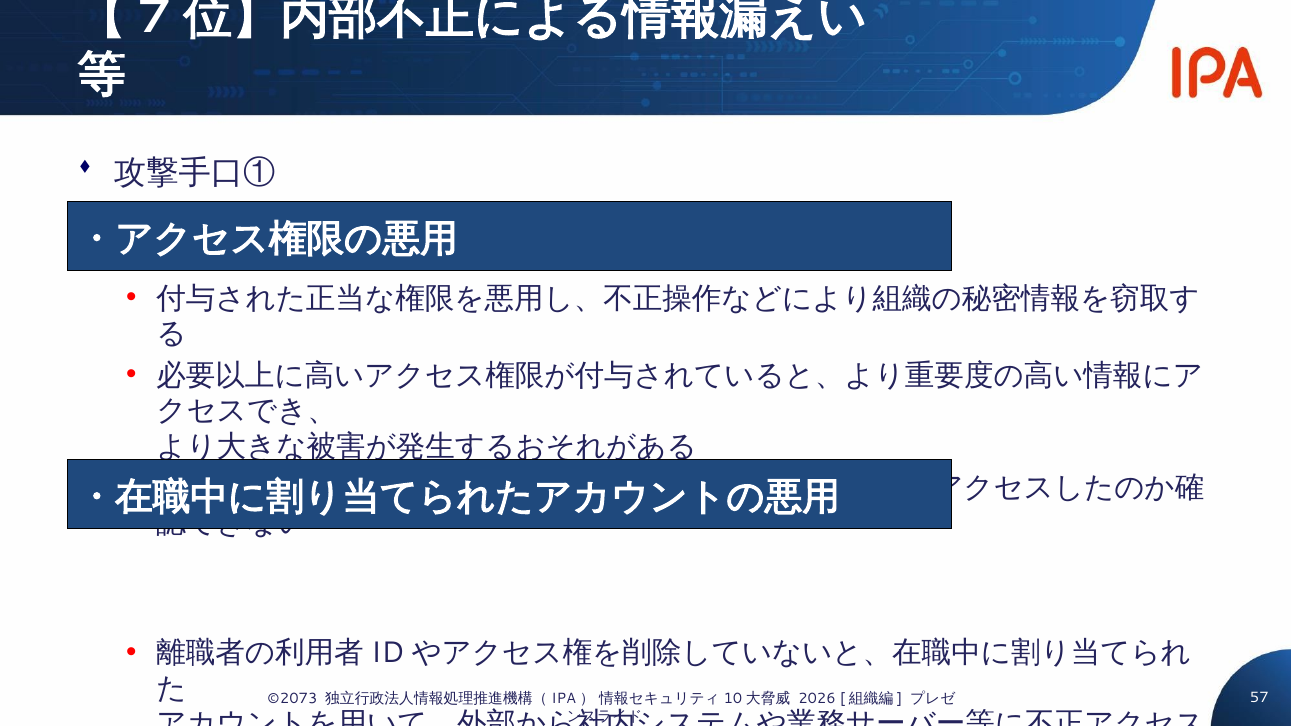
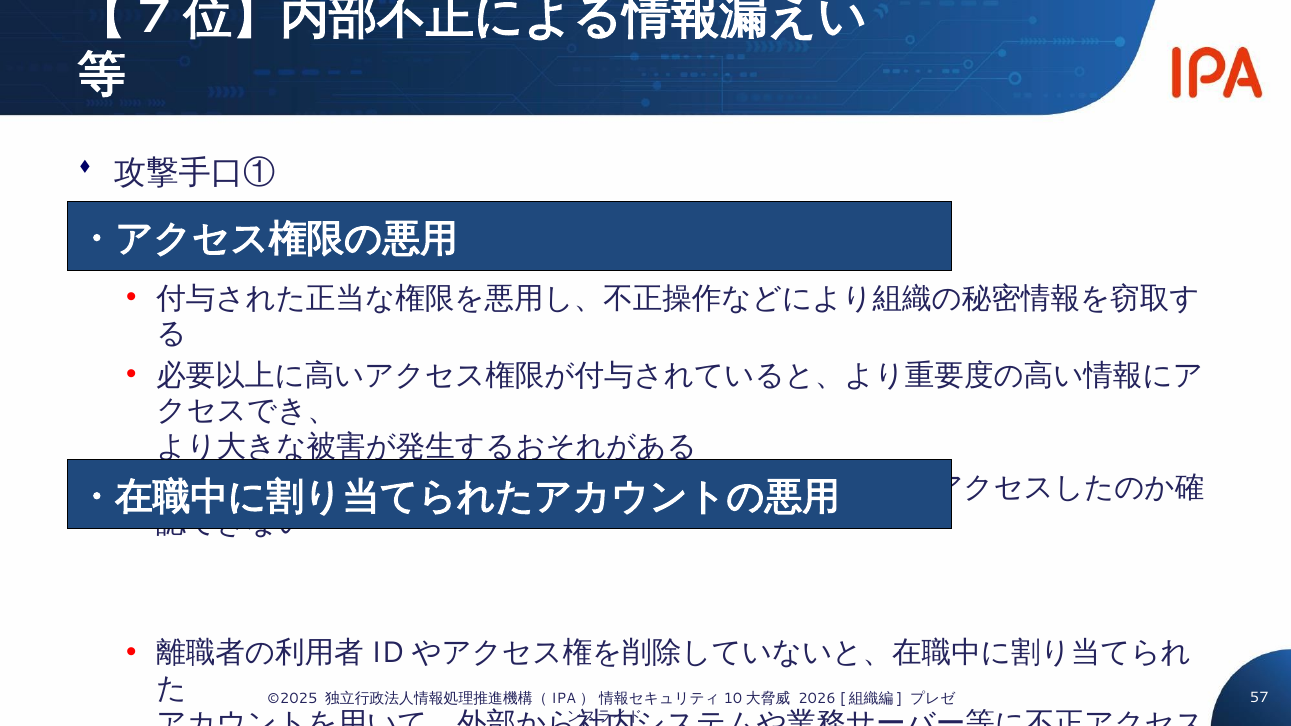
©2073: ©2073 -> ©2025
